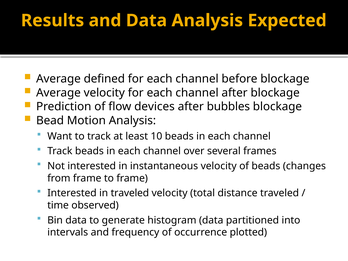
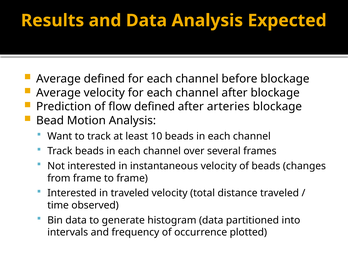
flow devices: devices -> defined
bubbles: bubbles -> arteries
